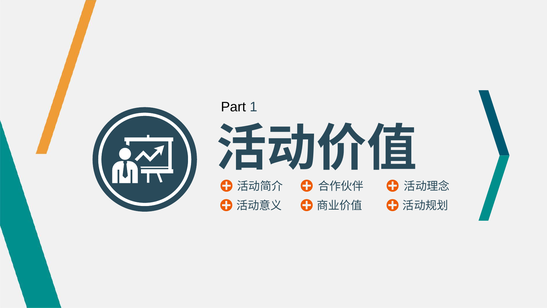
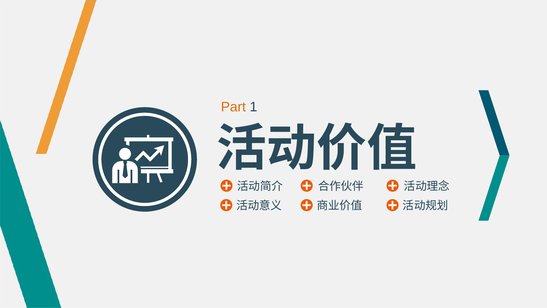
Part colour: black -> orange
